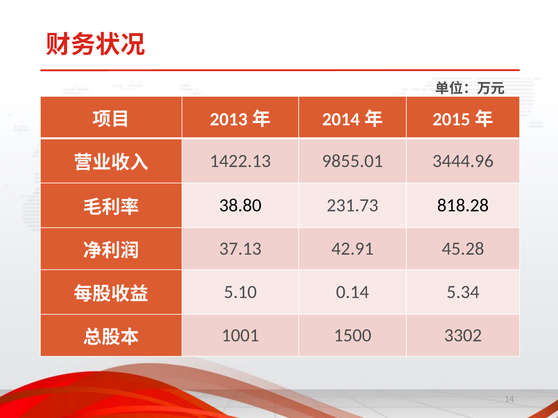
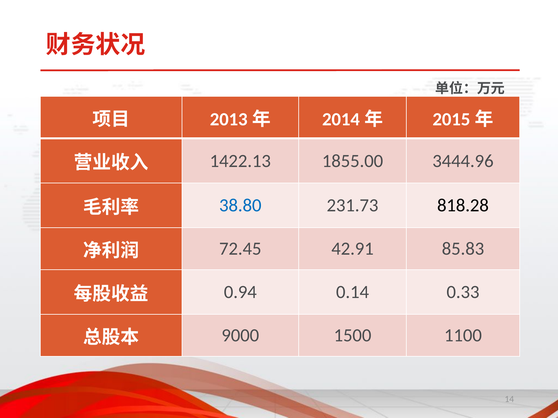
9855.01: 9855.01 -> 1855.00
38.80 colour: black -> blue
37.13: 37.13 -> 72.45
45.28: 45.28 -> 85.83
5.10: 5.10 -> 0.94
5.34: 5.34 -> 0.33
1001: 1001 -> 9000
3302: 3302 -> 1100
